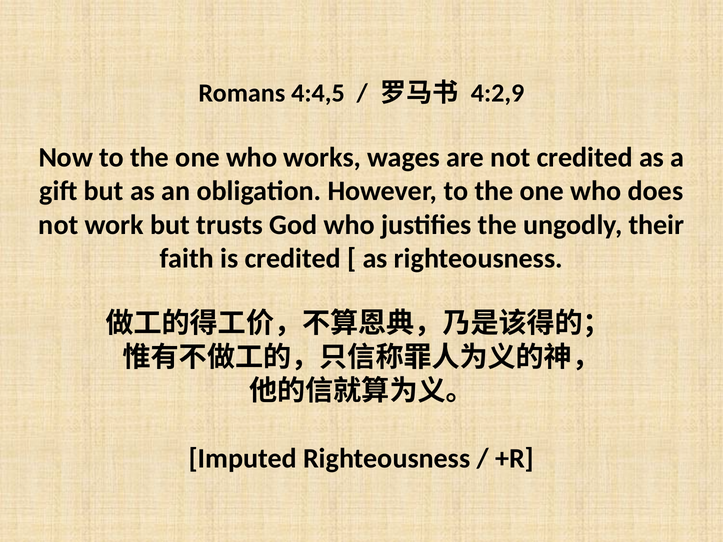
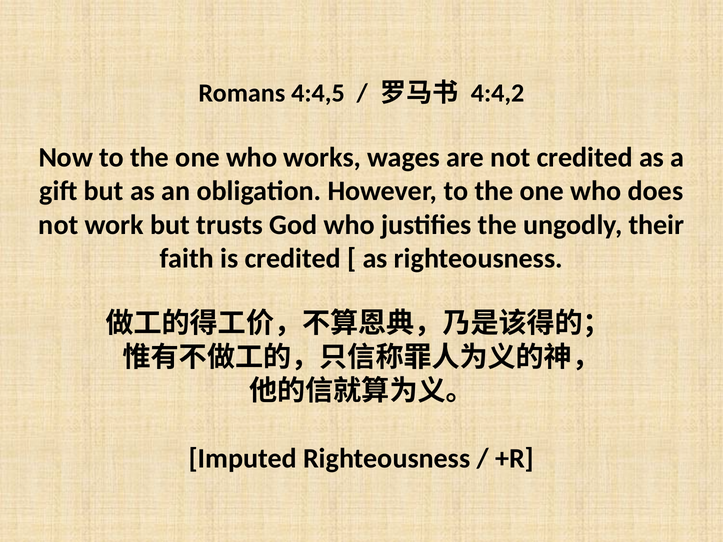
4:2,9: 4:2,9 -> 4:4,2
